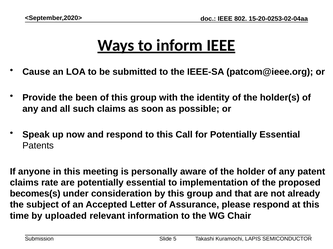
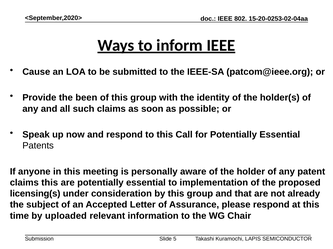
claims rate: rate -> this
becomes(s: becomes(s -> licensing(s
